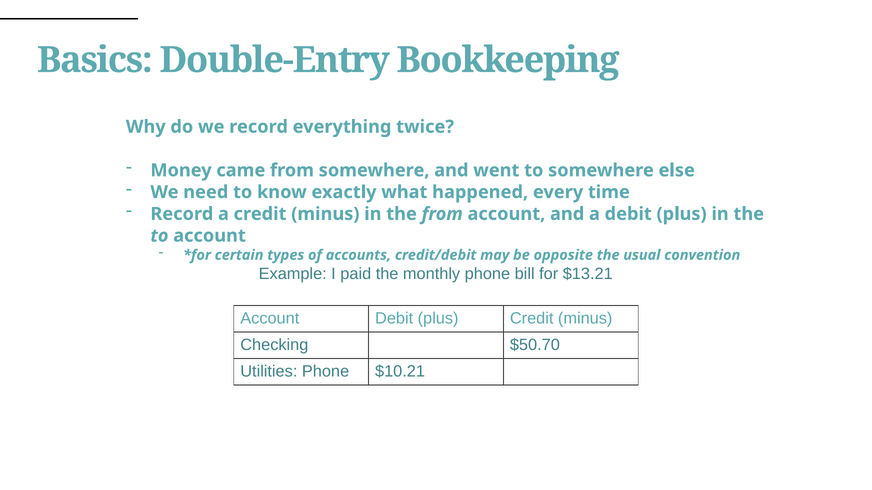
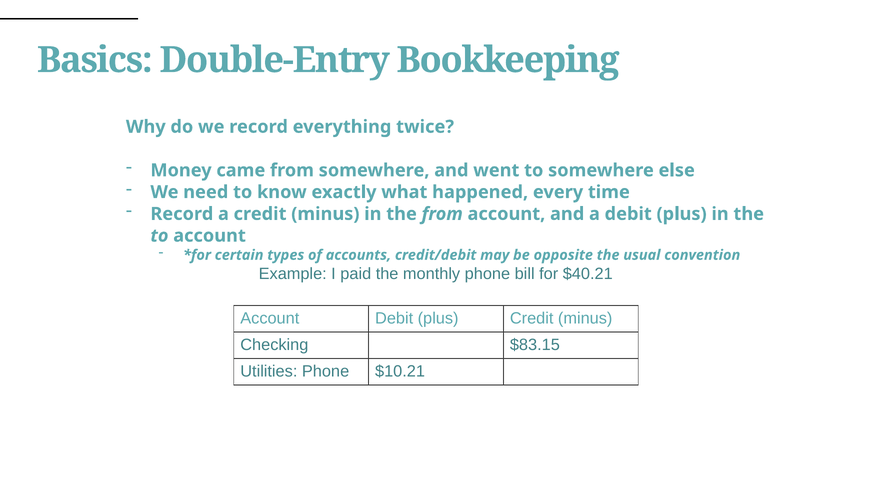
$13.21: $13.21 -> $40.21
$50.70: $50.70 -> $83.15
